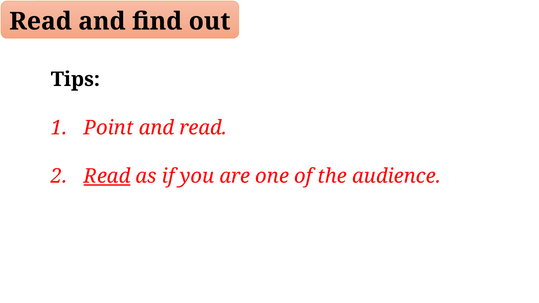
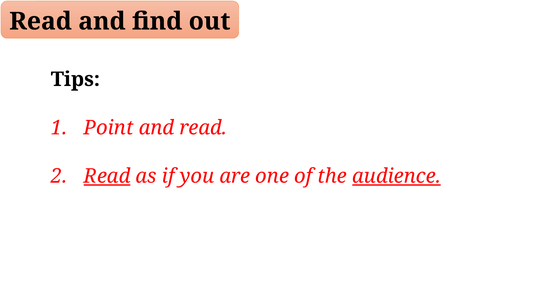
audience underline: none -> present
